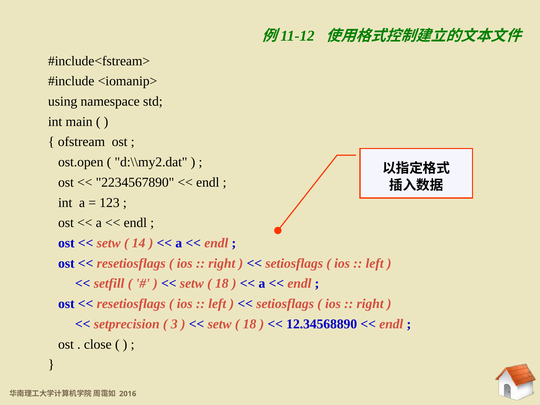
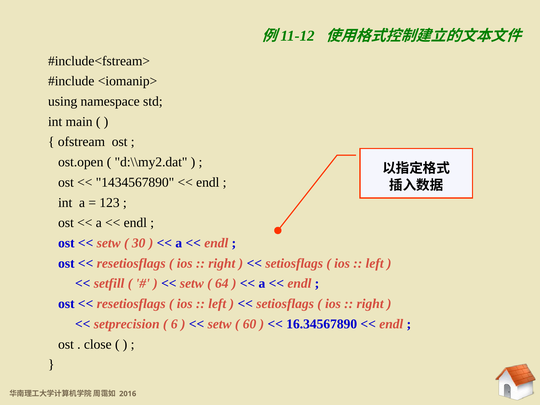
2234567890: 2234567890 -> 1434567890
14: 14 -> 30
18 at (222, 284): 18 -> 64
3: 3 -> 6
18 at (250, 324): 18 -> 60
12.34568890: 12.34568890 -> 16.34567890
